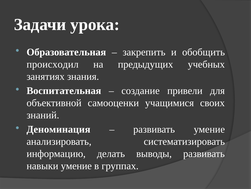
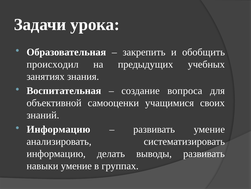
привели: привели -> вопроса
Деноминация at (58, 129): Деноминация -> Информацию
